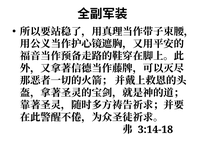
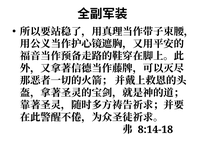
3:14-18: 3:14-18 -> 8:14-18
